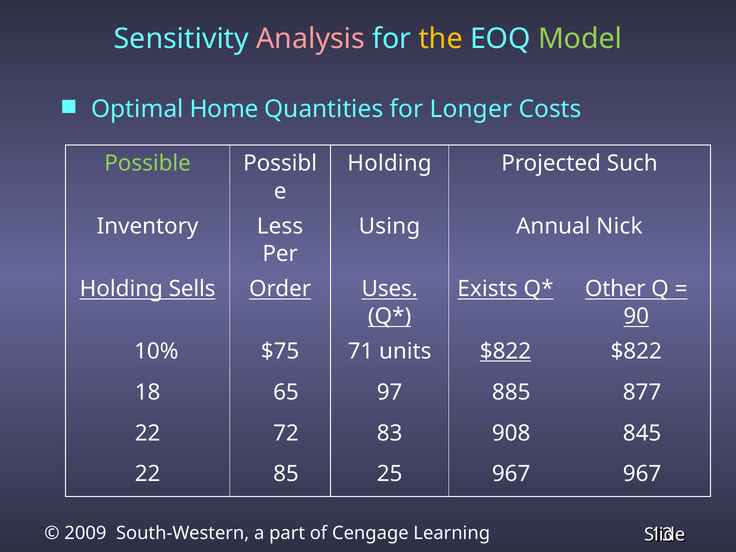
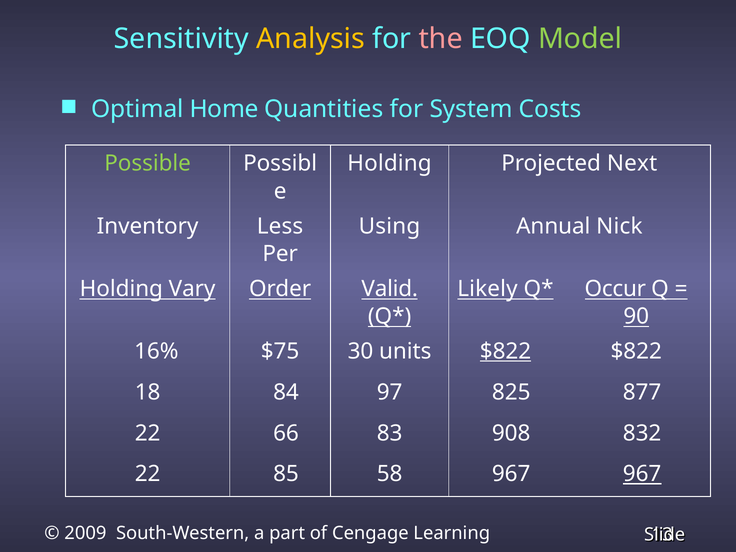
Analysis colour: pink -> yellow
the colour: yellow -> pink
Longer: Longer -> System
Such: Such -> Next
Sells: Sells -> Vary
Uses: Uses -> Valid
Exists: Exists -> Likely
Other: Other -> Occur
10%: 10% -> 16%
71: 71 -> 30
65: 65 -> 84
885: 885 -> 825
72: 72 -> 66
845: 845 -> 832
25: 25 -> 58
967 at (642, 474) underline: none -> present
